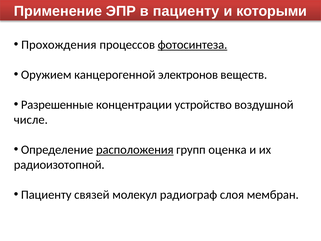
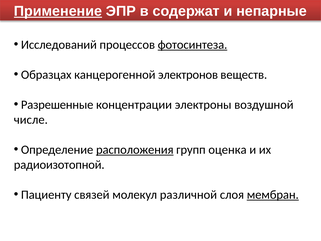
Применение underline: none -> present
в пациенту: пациенту -> содержат
которыми: которыми -> непарные
Прохождения: Прохождения -> Исследований
Оружием: Оружием -> Образцах
устройство: устройство -> электроны
радиограф: радиограф -> различной
мембран underline: none -> present
